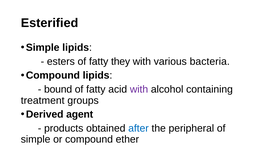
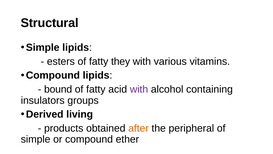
Esterified: Esterified -> Structural
bacteria: bacteria -> vitamins
treatment: treatment -> insulators
agent: agent -> living
after colour: blue -> orange
